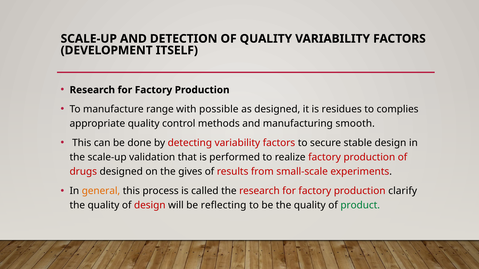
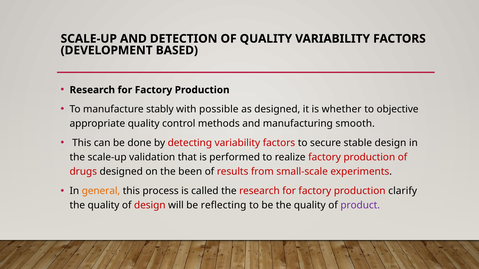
ITSELF: ITSELF -> BASED
range: range -> stably
residues: residues -> whether
complies: complies -> objective
gives: gives -> been
product colour: green -> purple
